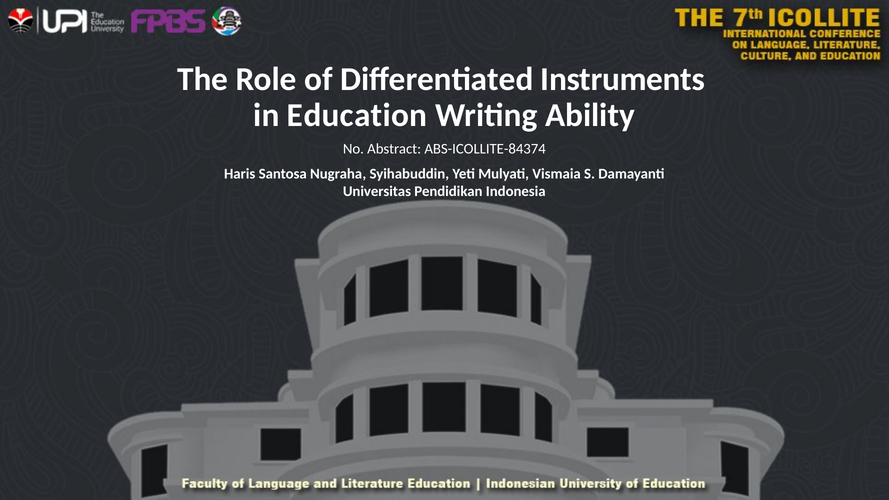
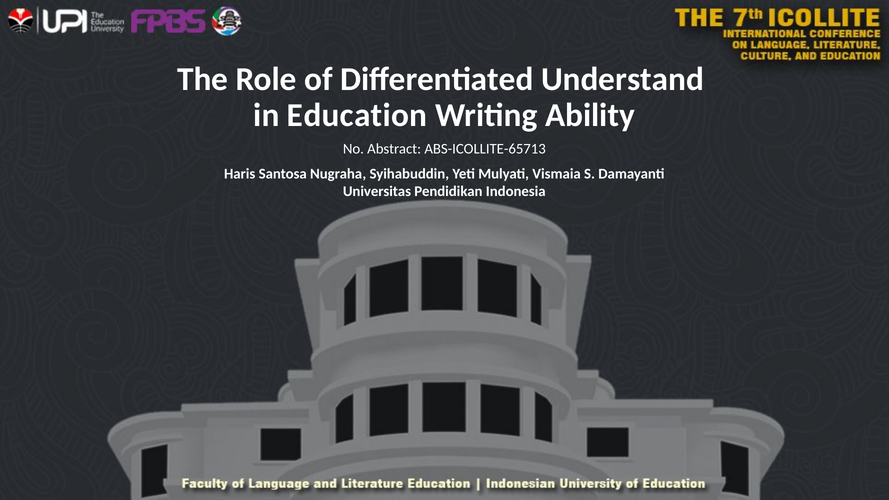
Instruments: Instruments -> Understand
ABS-ICOLLITE-84374: ABS-ICOLLITE-84374 -> ABS-ICOLLITE-65713
